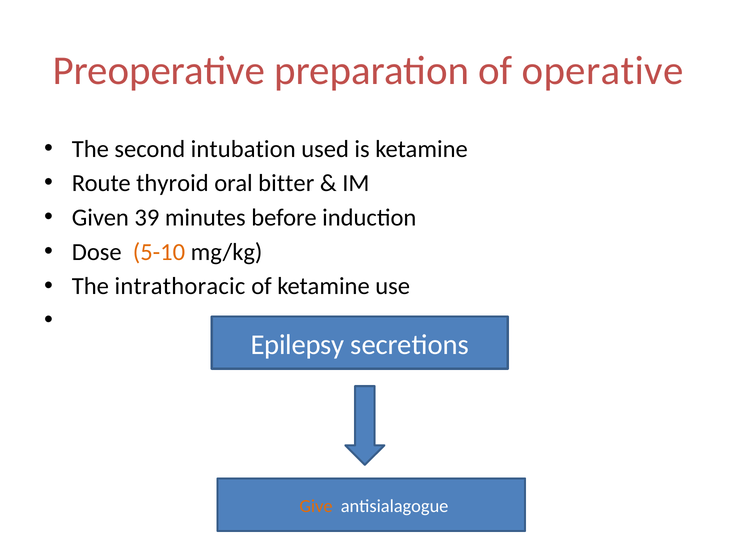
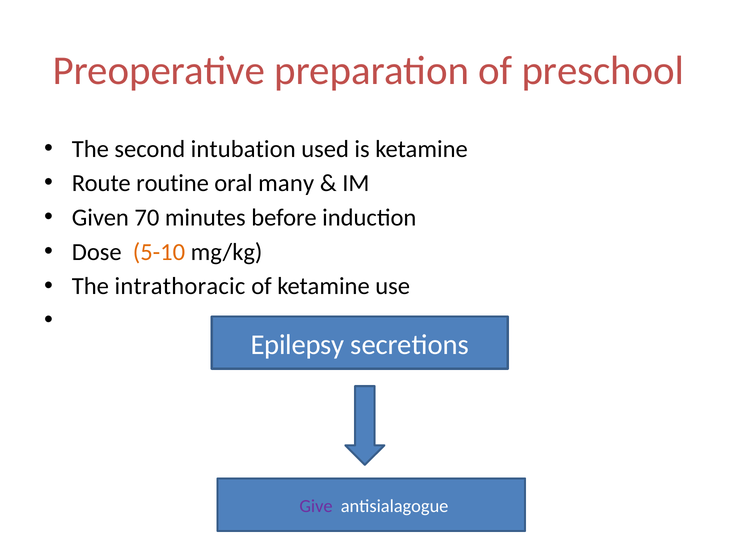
operative: operative -> preschool
thyroid: thyroid -> routine
bitter: bitter -> many
39: 39 -> 70
Give colour: orange -> purple
